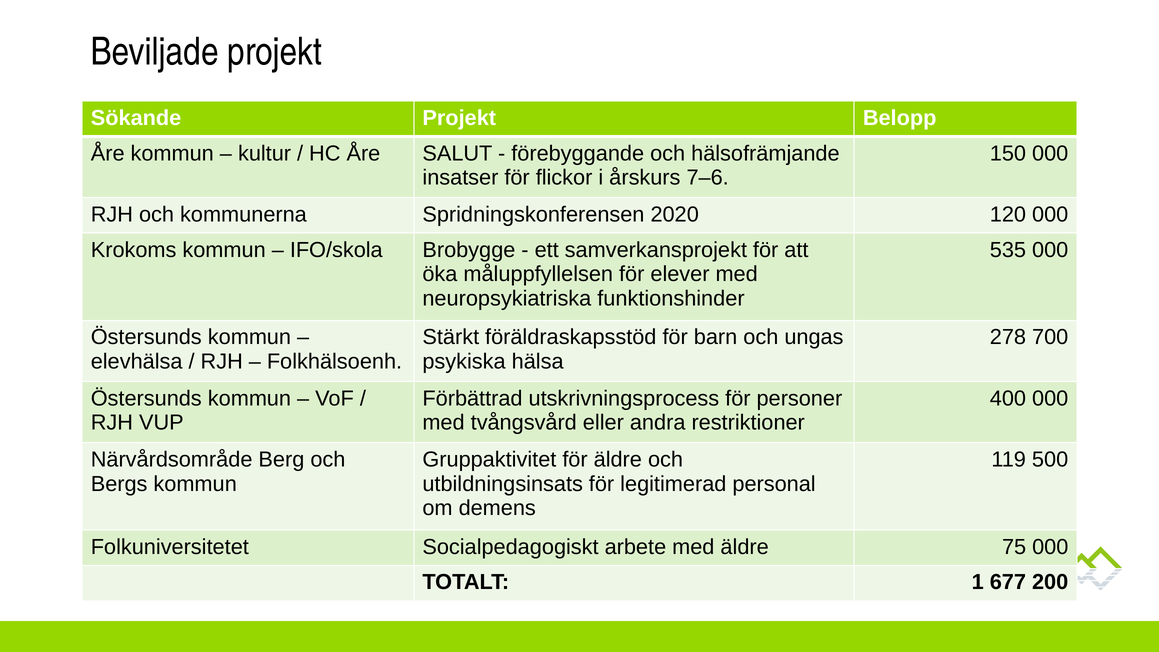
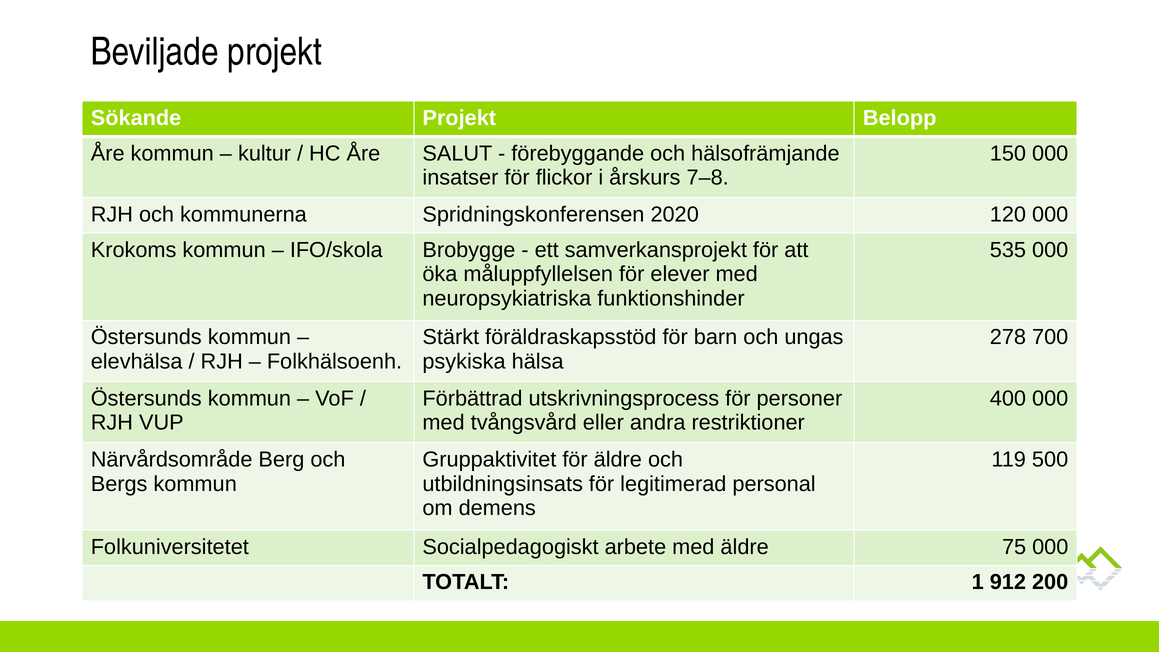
7–6: 7–6 -> 7–8
677: 677 -> 912
